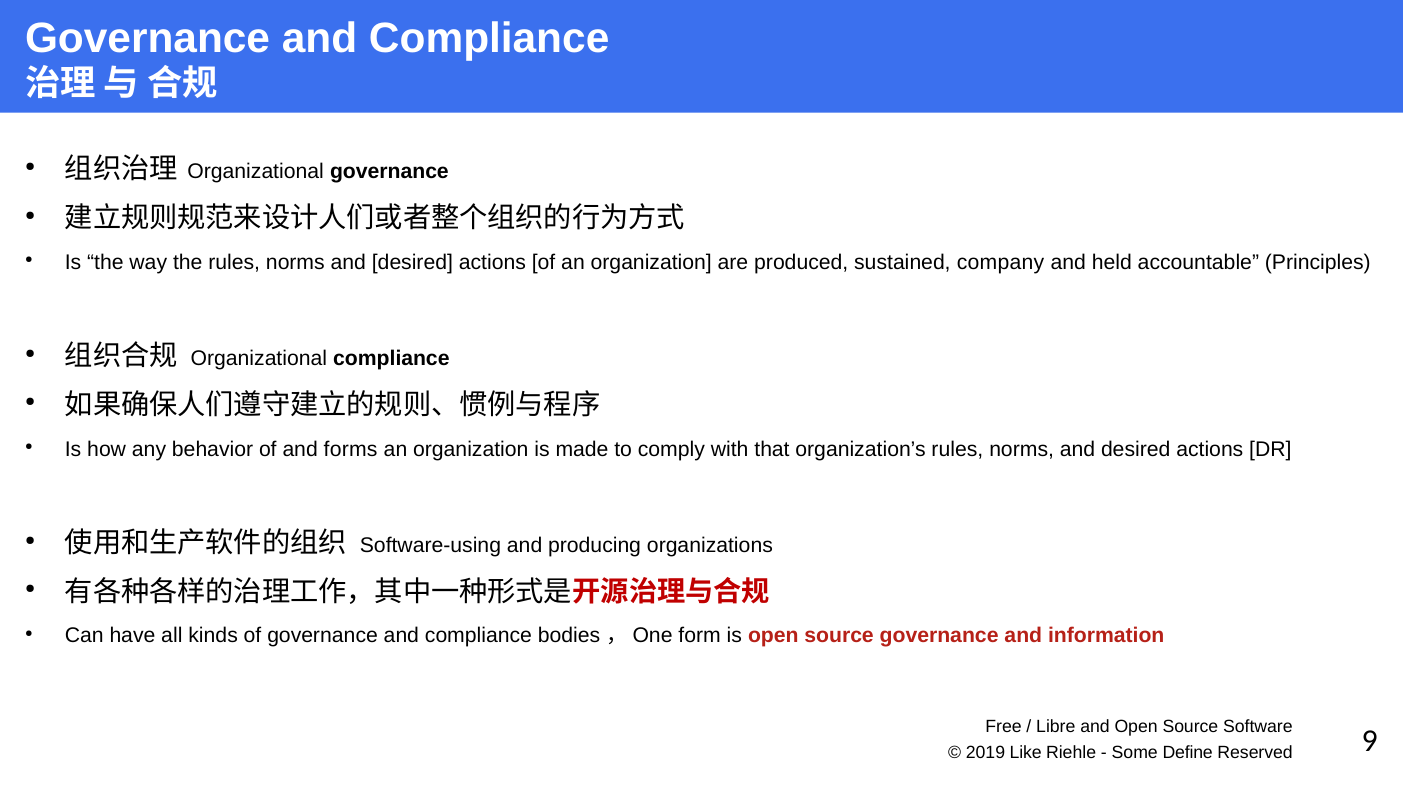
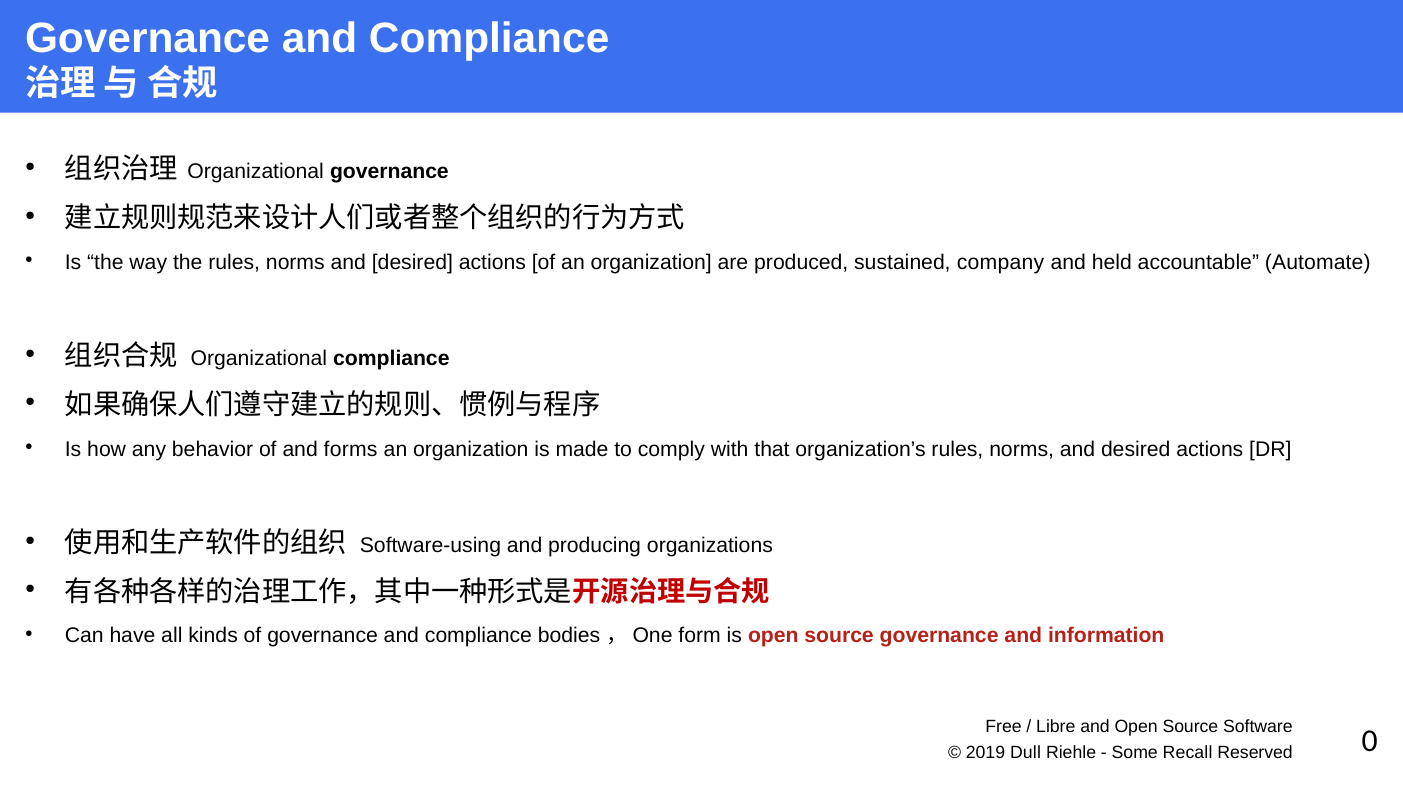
Principles: Principles -> Automate
Like: Like -> Dull
Define: Define -> Recall
9: 9 -> 0
